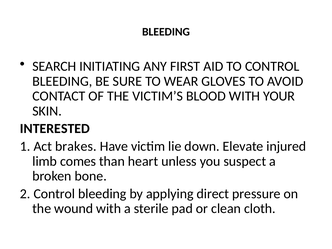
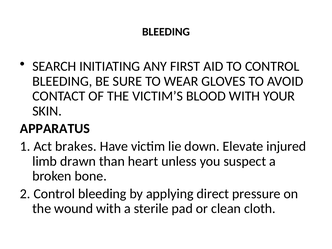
INTERESTED: INTERESTED -> APPARATUS
comes: comes -> drawn
